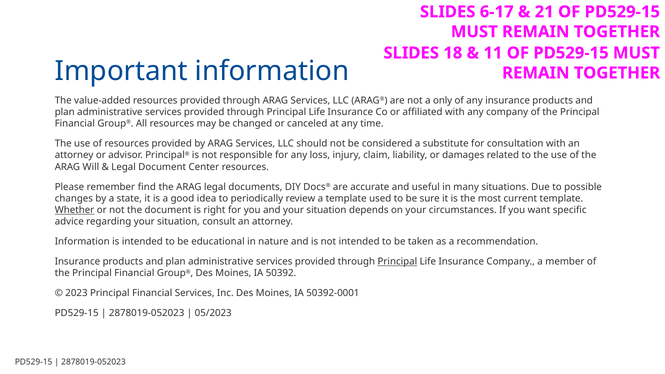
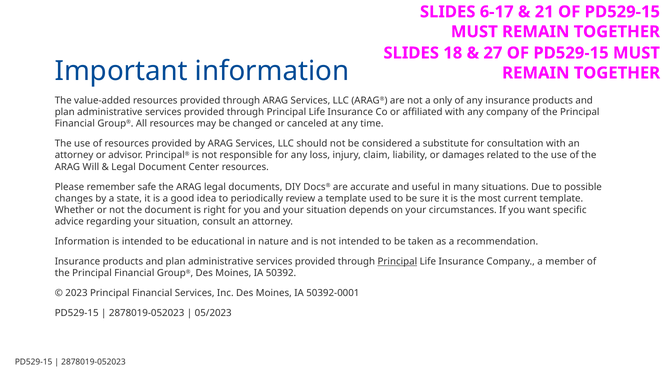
11: 11 -> 27
find: find -> safe
Whether underline: present -> none
